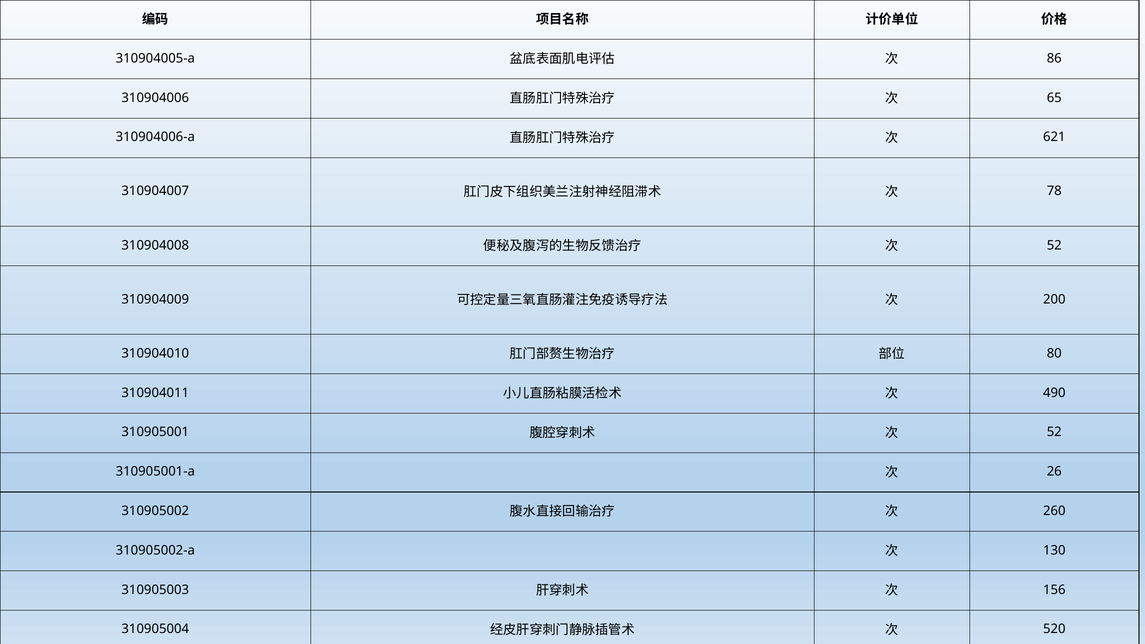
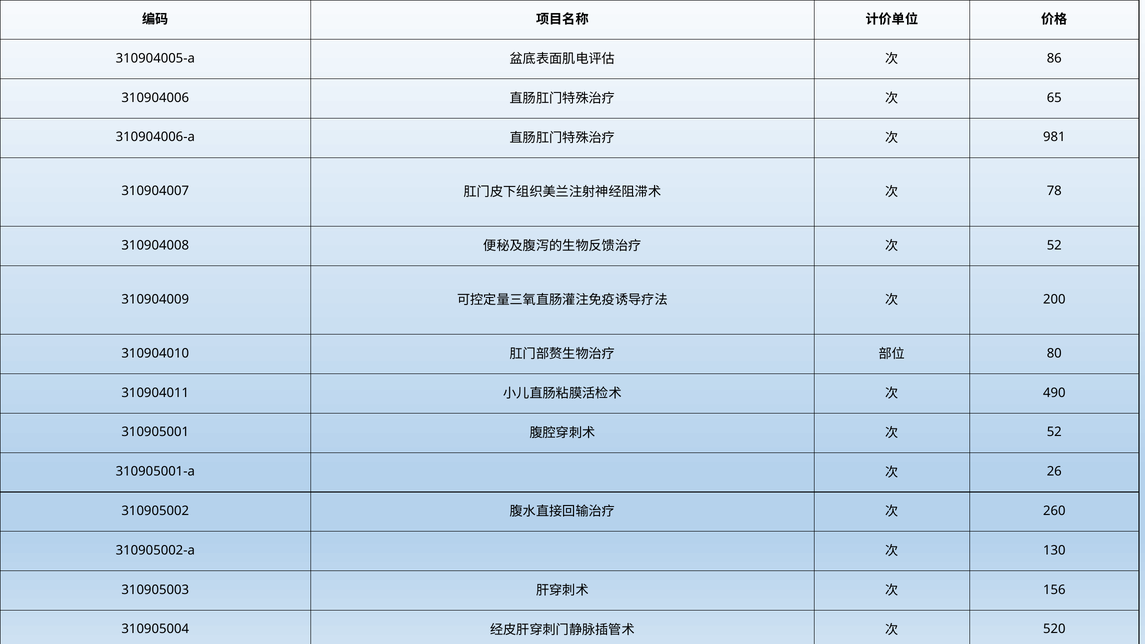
621: 621 -> 981
